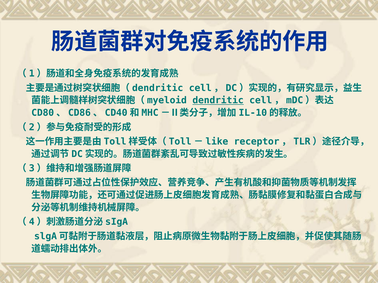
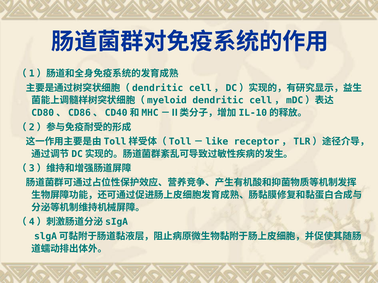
dendritic underline: present -> none
